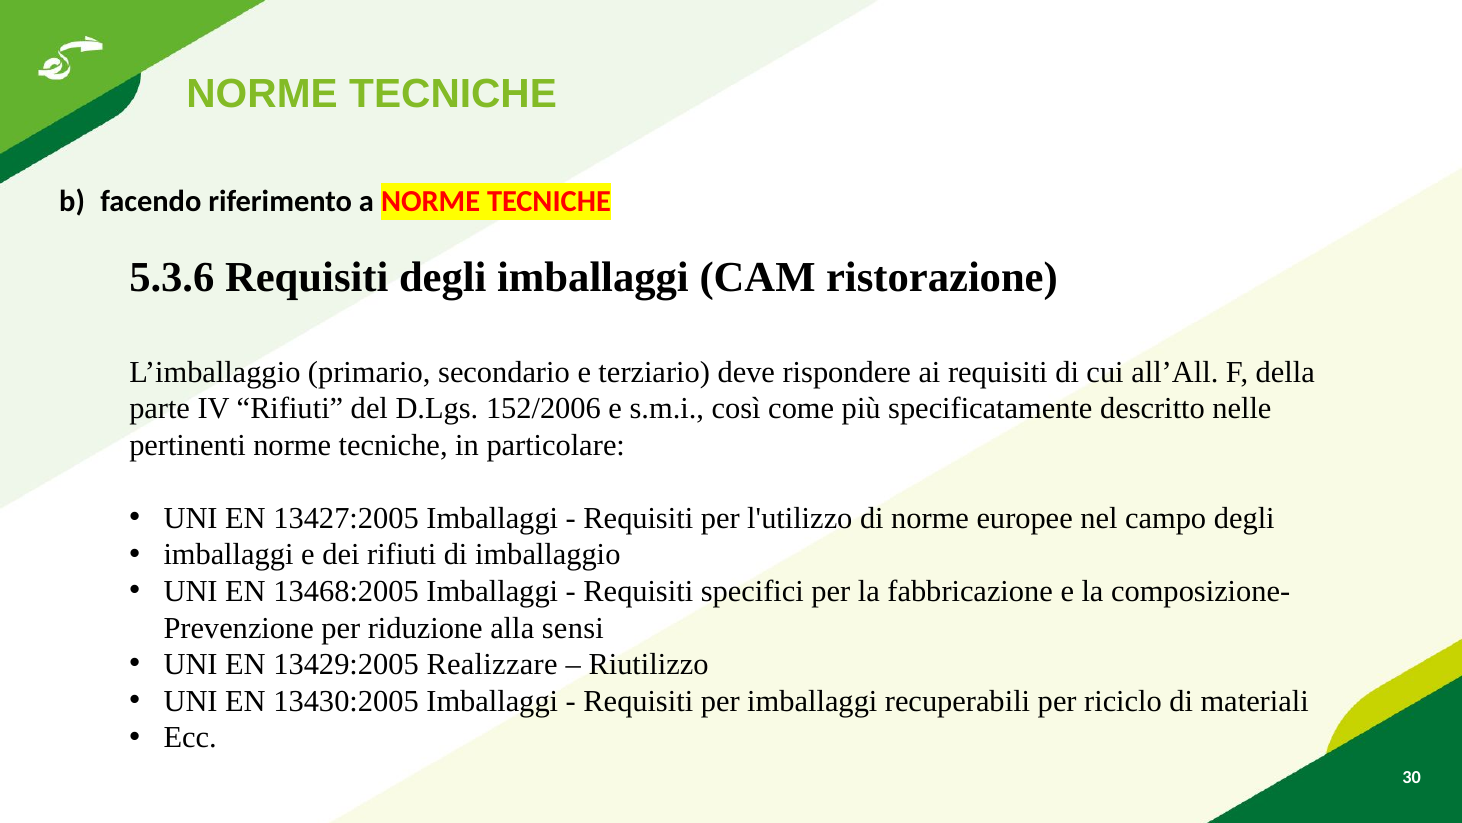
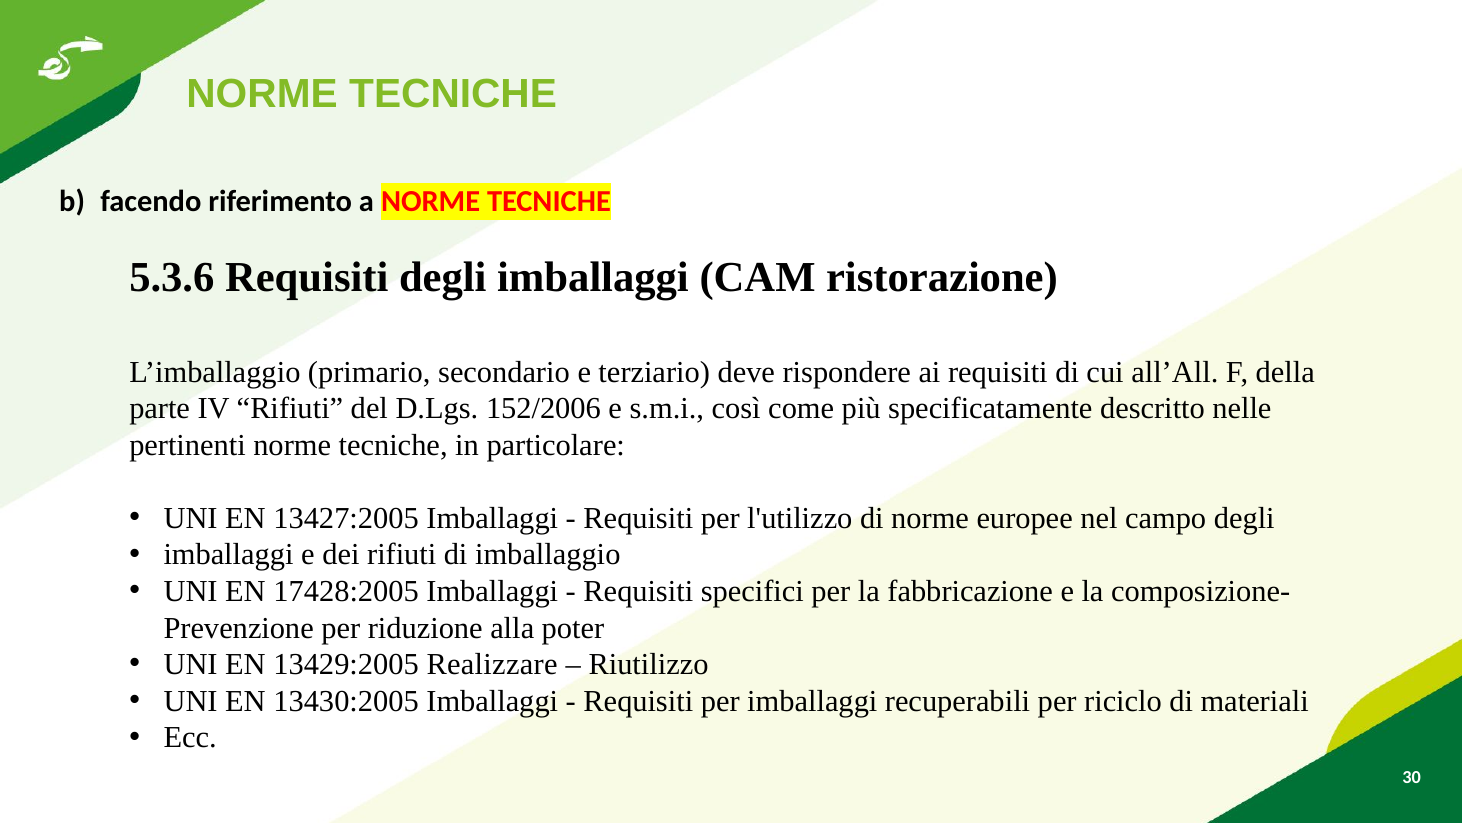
13468:2005: 13468:2005 -> 17428:2005
sensi: sensi -> poter
